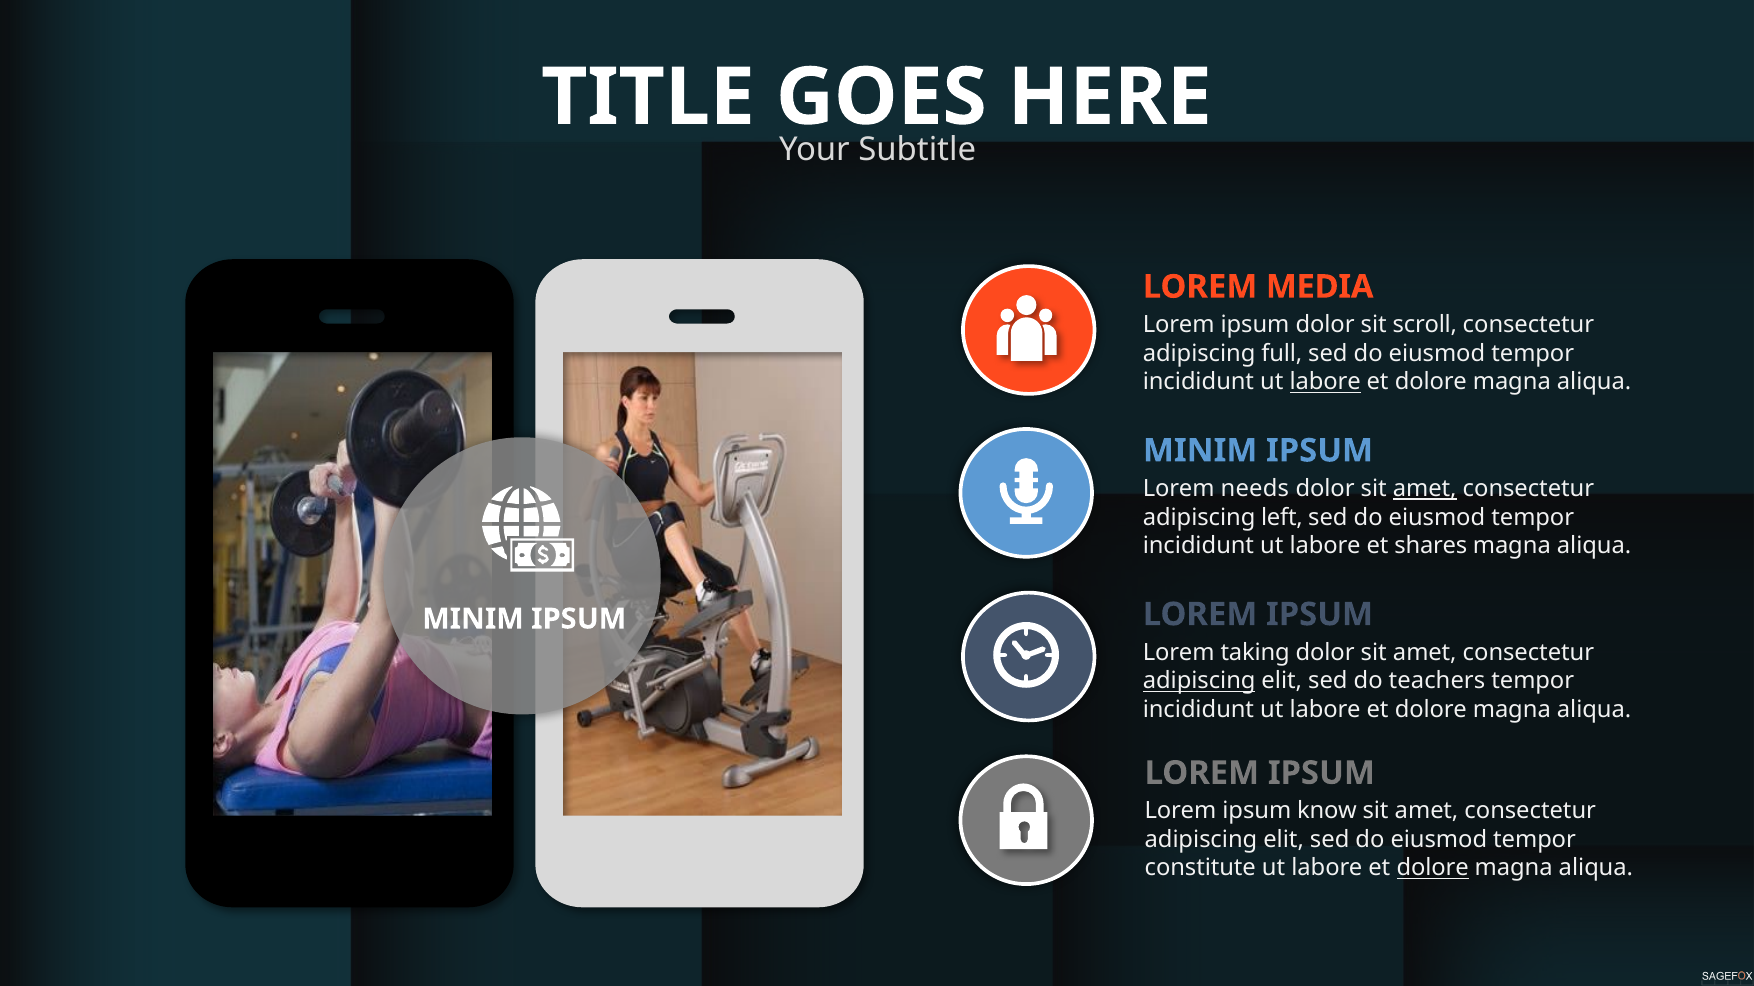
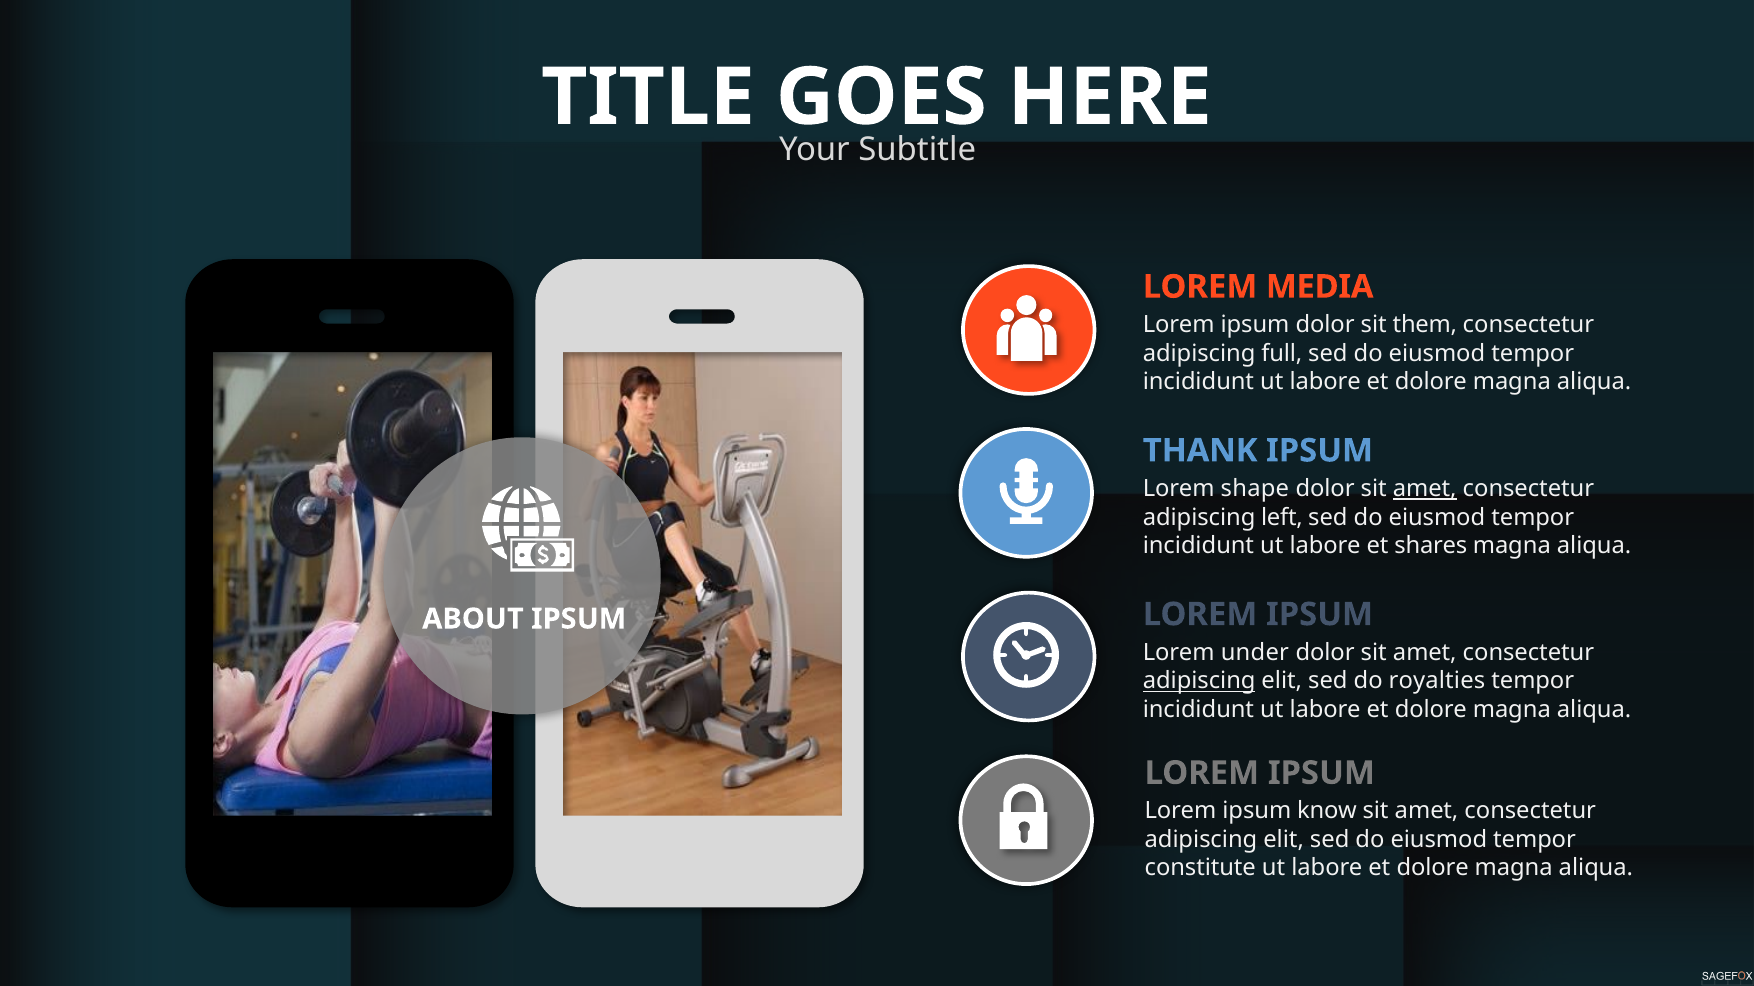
scroll: scroll -> them
labore at (1325, 382) underline: present -> none
MINIM at (1200, 451): MINIM -> THANK
needs: needs -> shape
MINIM at (473, 619): MINIM -> ABOUT
taking: taking -> under
teachers: teachers -> royalties
dolore at (1433, 869) underline: present -> none
